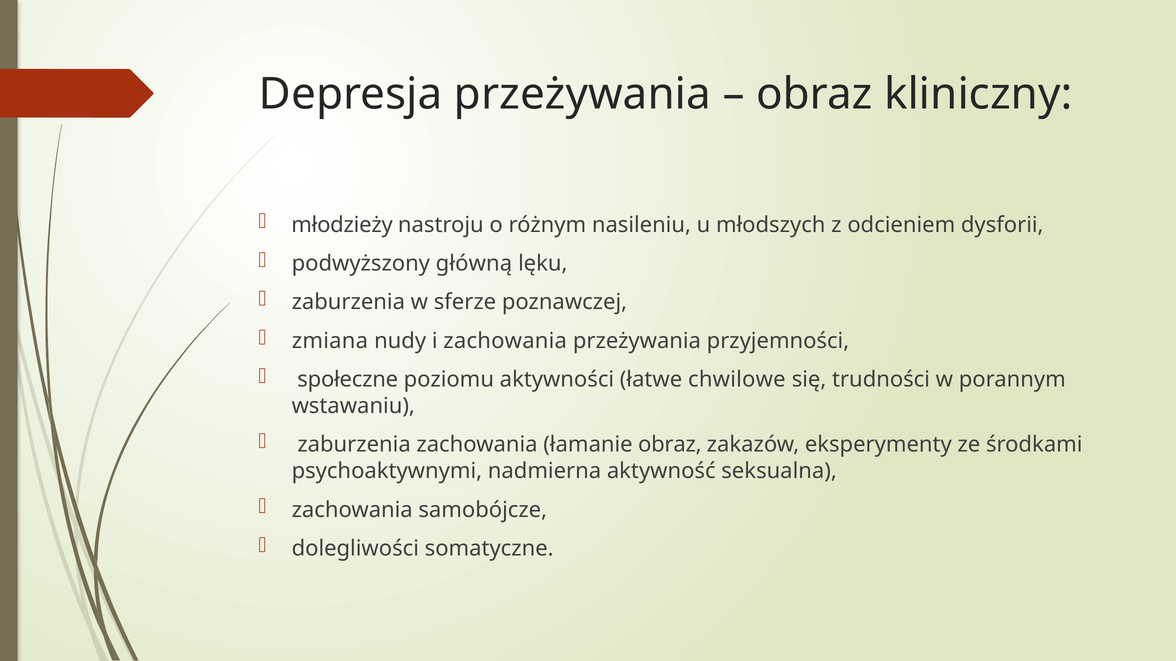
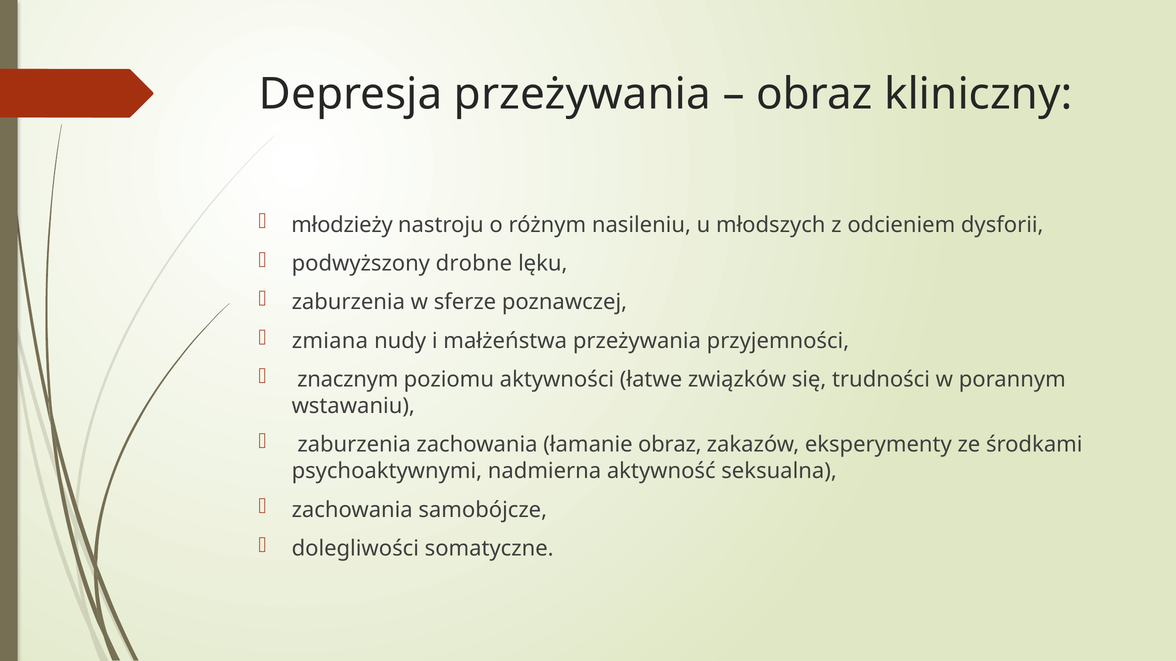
główną: główną -> drobne
i zachowania: zachowania -> małżeństwa
społeczne: społeczne -> znacznym
chwilowe: chwilowe -> związków
